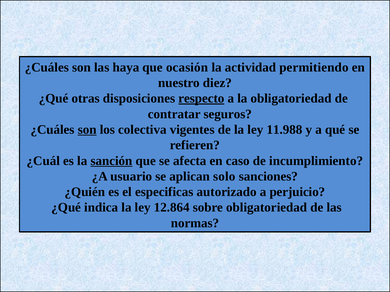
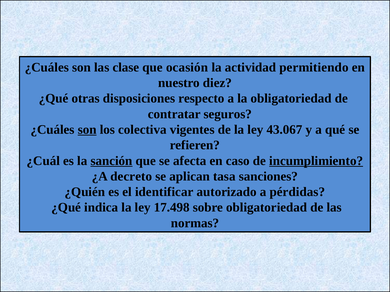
haya: haya -> clase
respecto underline: present -> none
11.988: 11.988 -> 43.067
incumplimiento underline: none -> present
usuario: usuario -> decreto
solo: solo -> tasa
especificas: especificas -> identificar
perjuicio: perjuicio -> pérdidas
12.864: 12.864 -> 17.498
